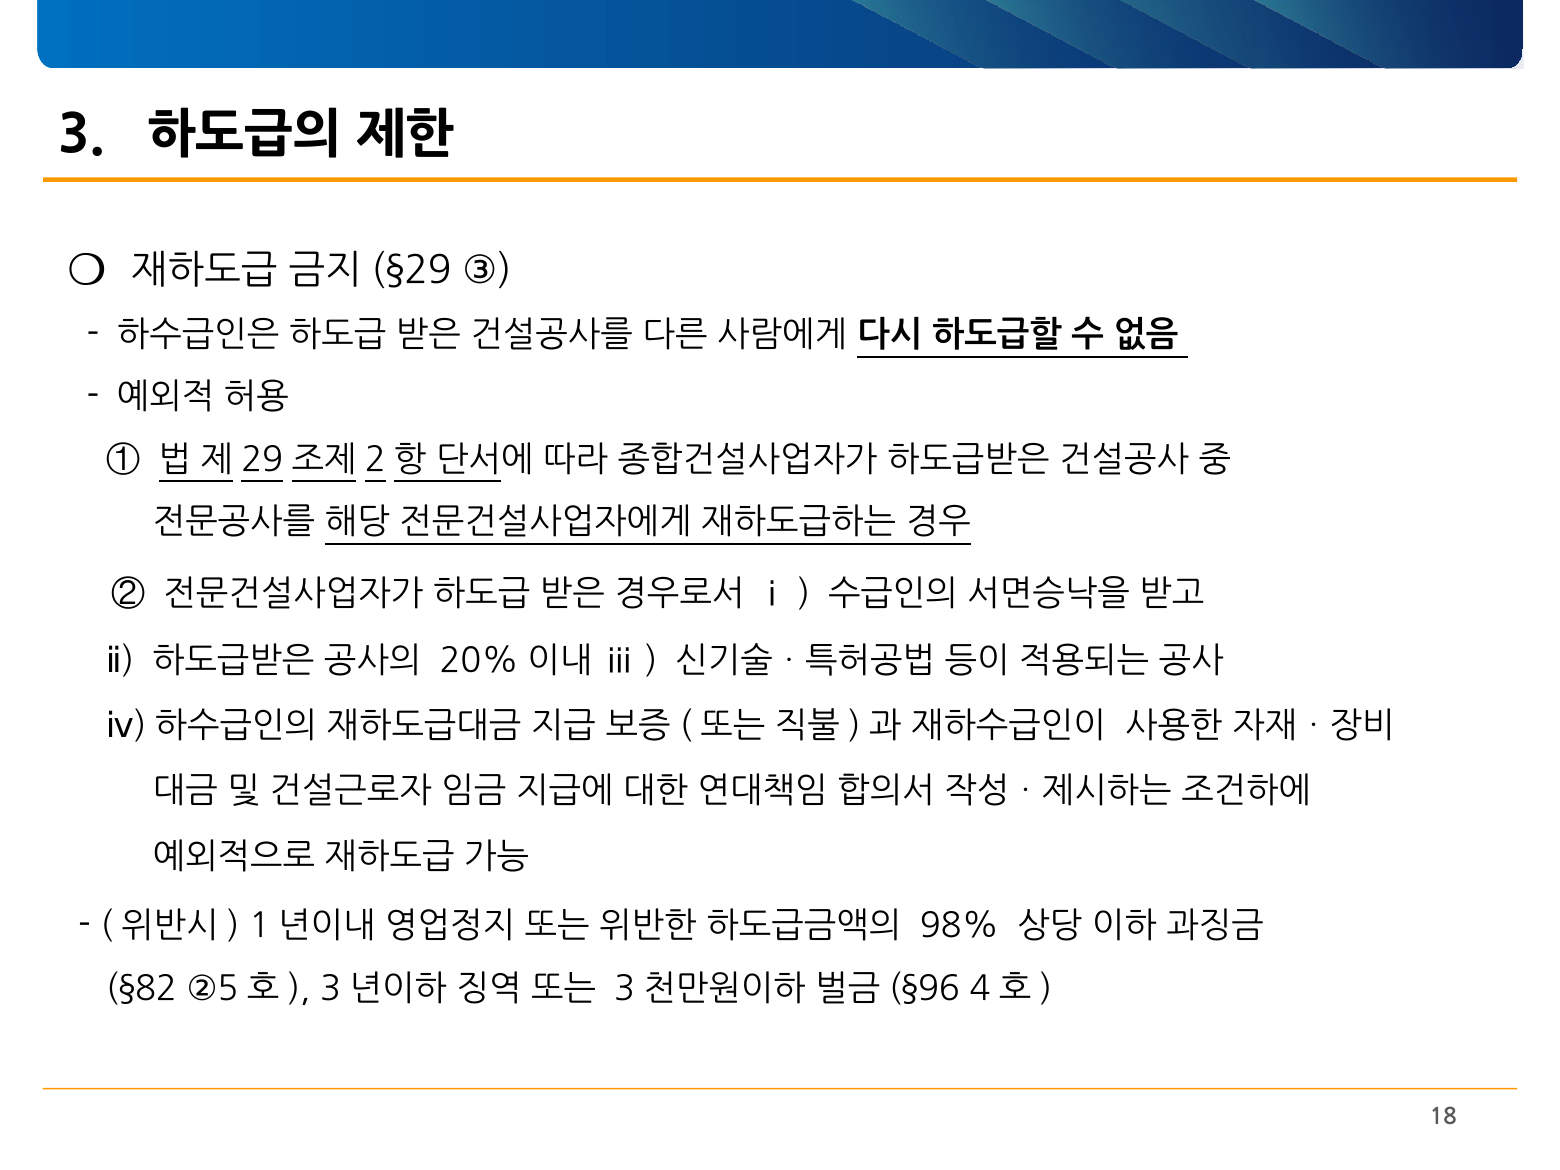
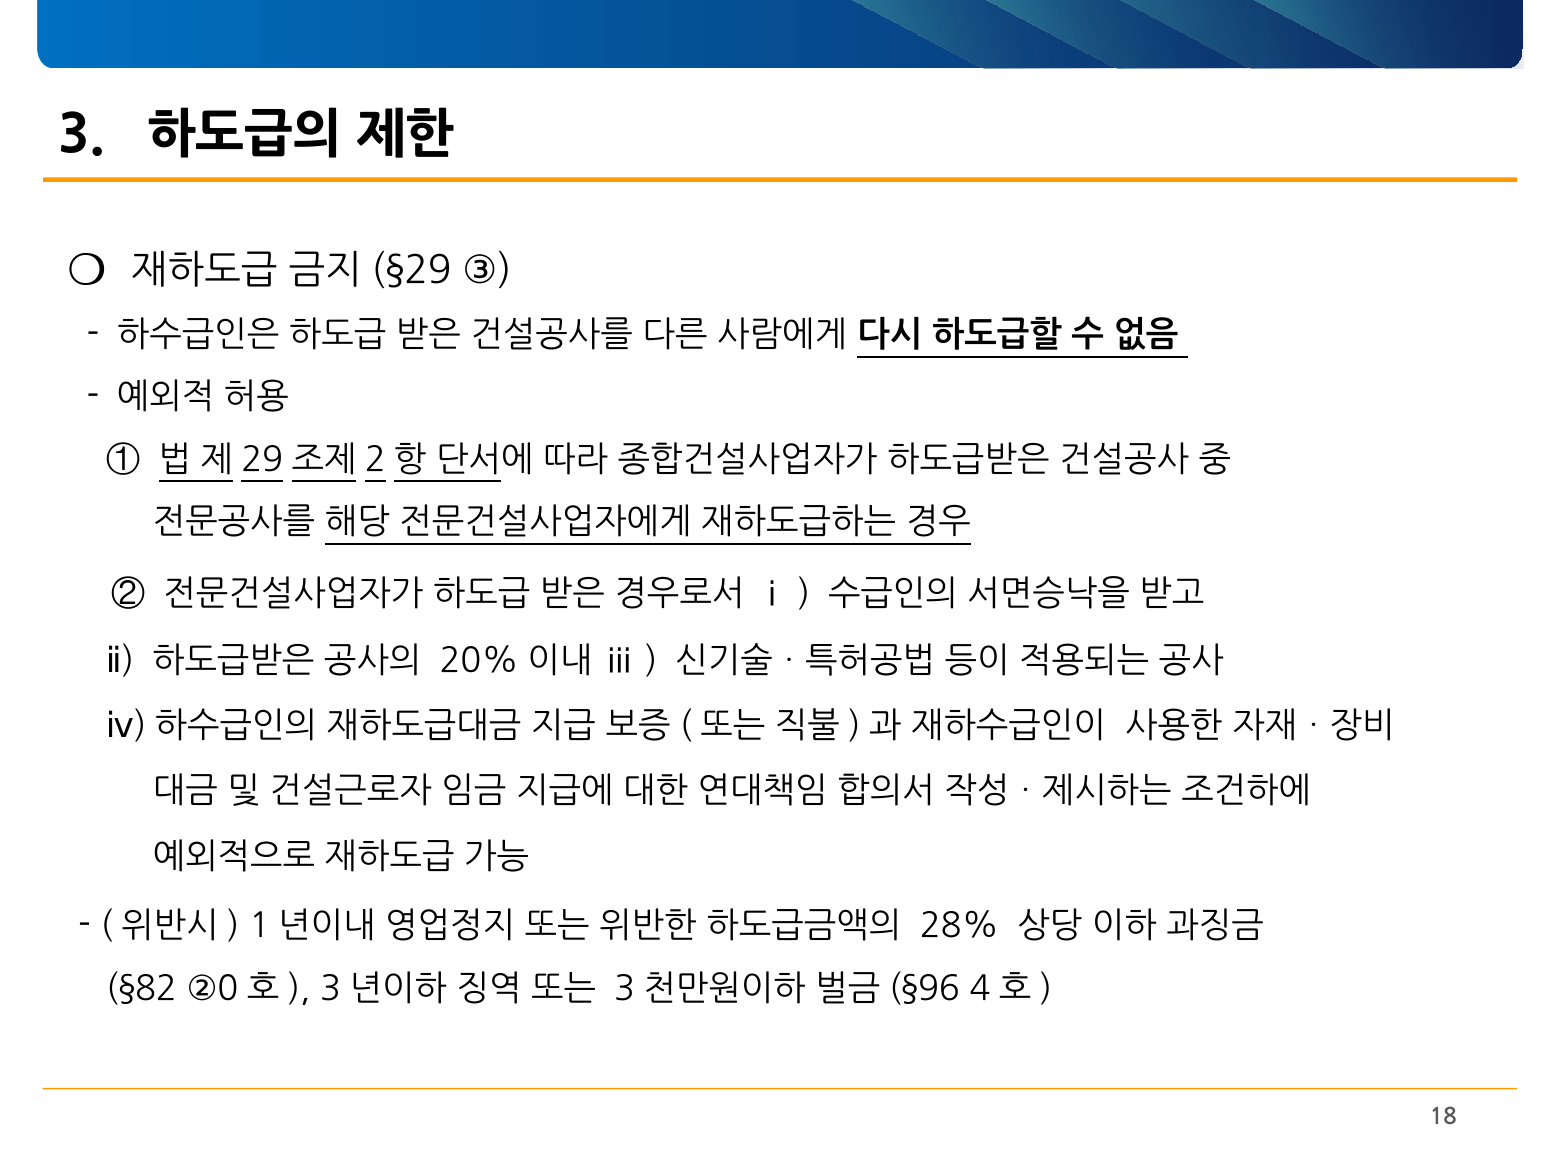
98%: 98% -> 28%
5: 5 -> 0
